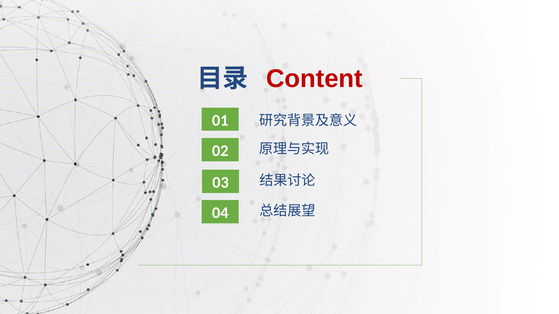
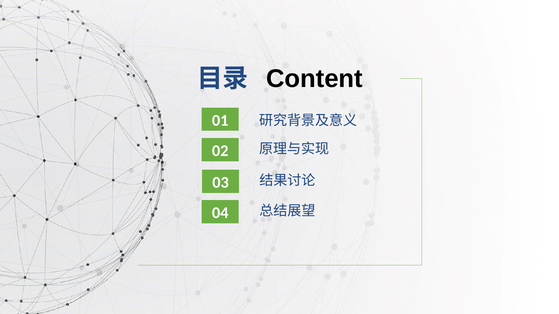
Content colour: red -> black
